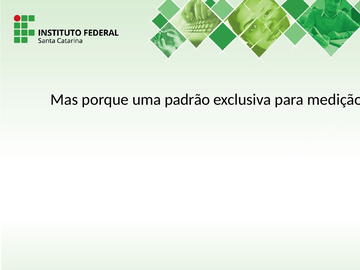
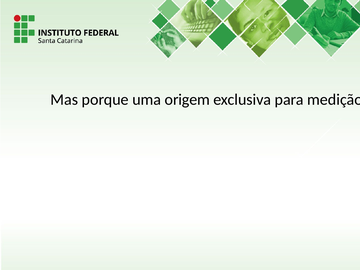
padrão: padrão -> origem
